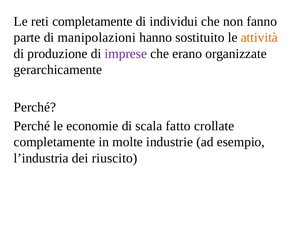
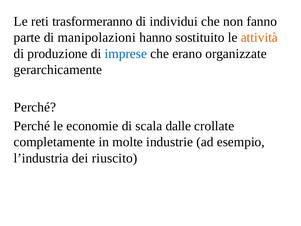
reti completamente: completamente -> trasformeranno
imprese colour: purple -> blue
fatto: fatto -> dalle
